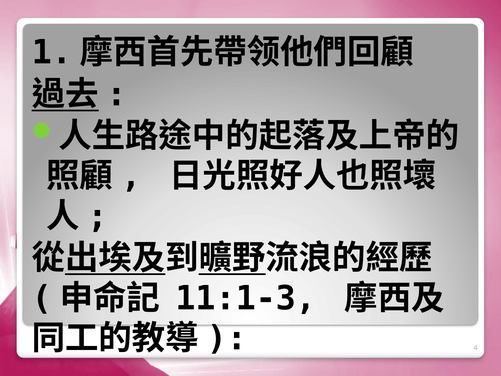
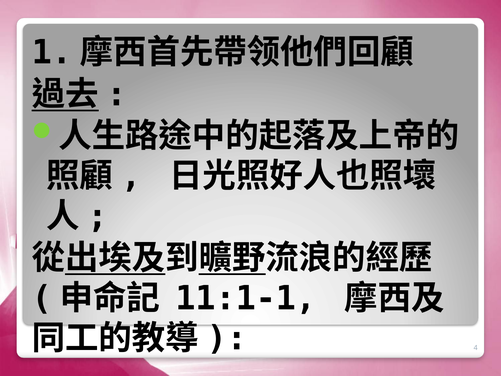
11:1-3: 11:1-3 -> 11:1-1
